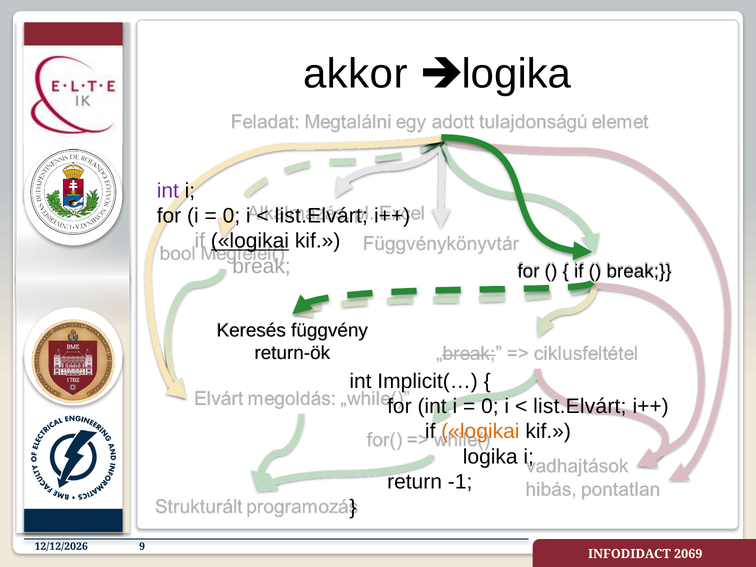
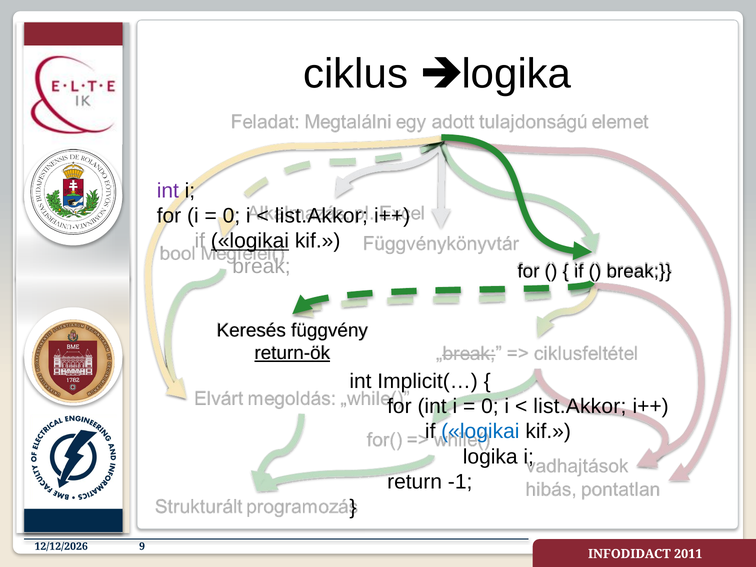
akkor: akkor -> ciklus
list.Elvárt at (321, 216): list.Elvárt -> list.Akkor
return-ök underline: none -> present
list.Elvárt at (580, 406): list.Elvárt -> list.Akkor
logikai at (480, 432) colour: orange -> blue
2069: 2069 -> 2011
